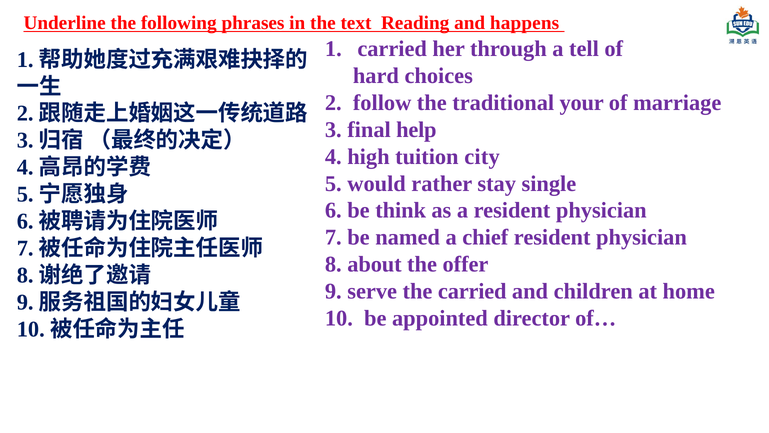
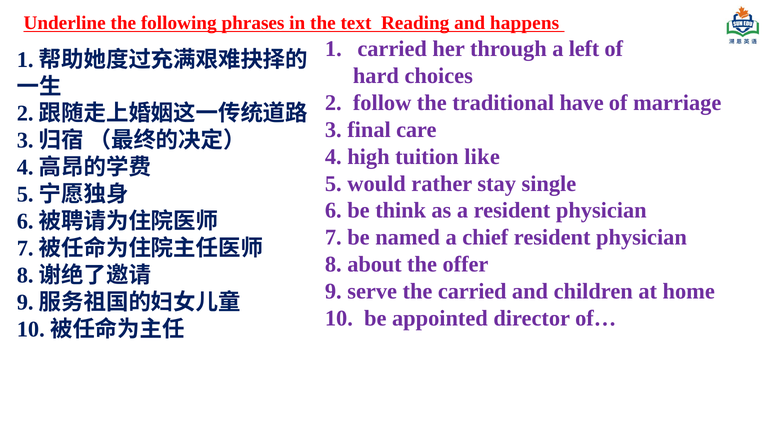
tell: tell -> left
your: your -> have
help: help -> care
city: city -> like
